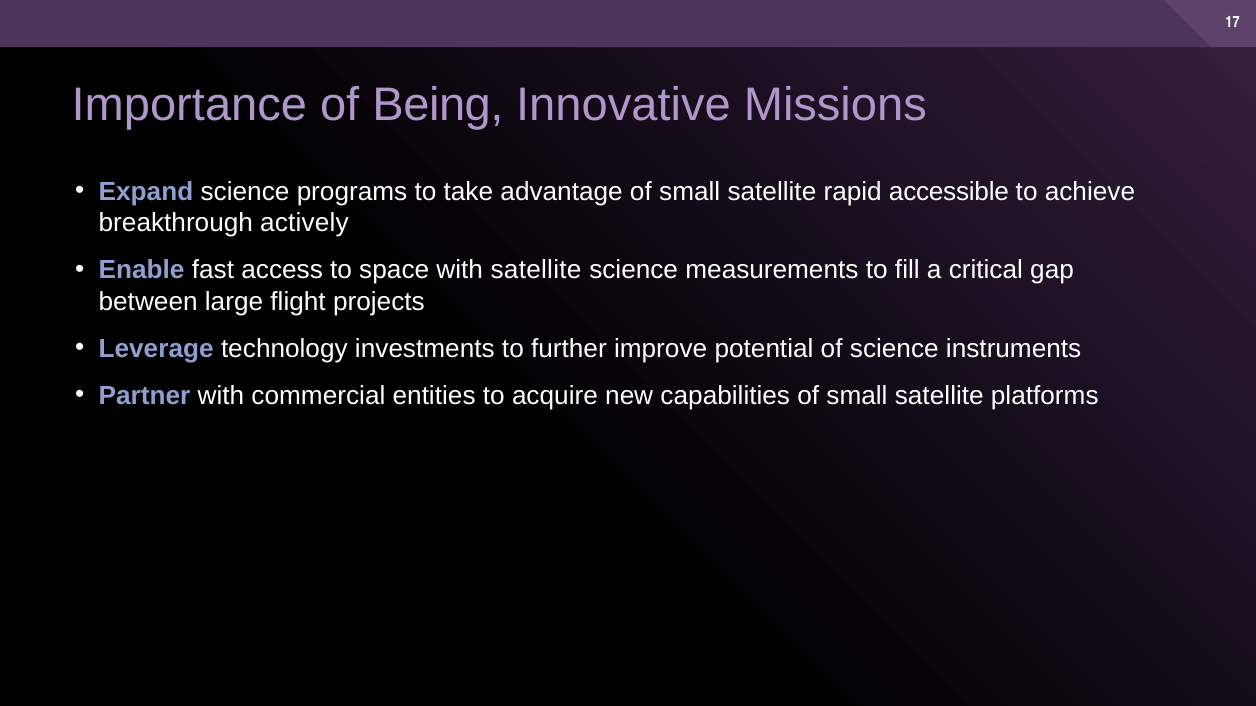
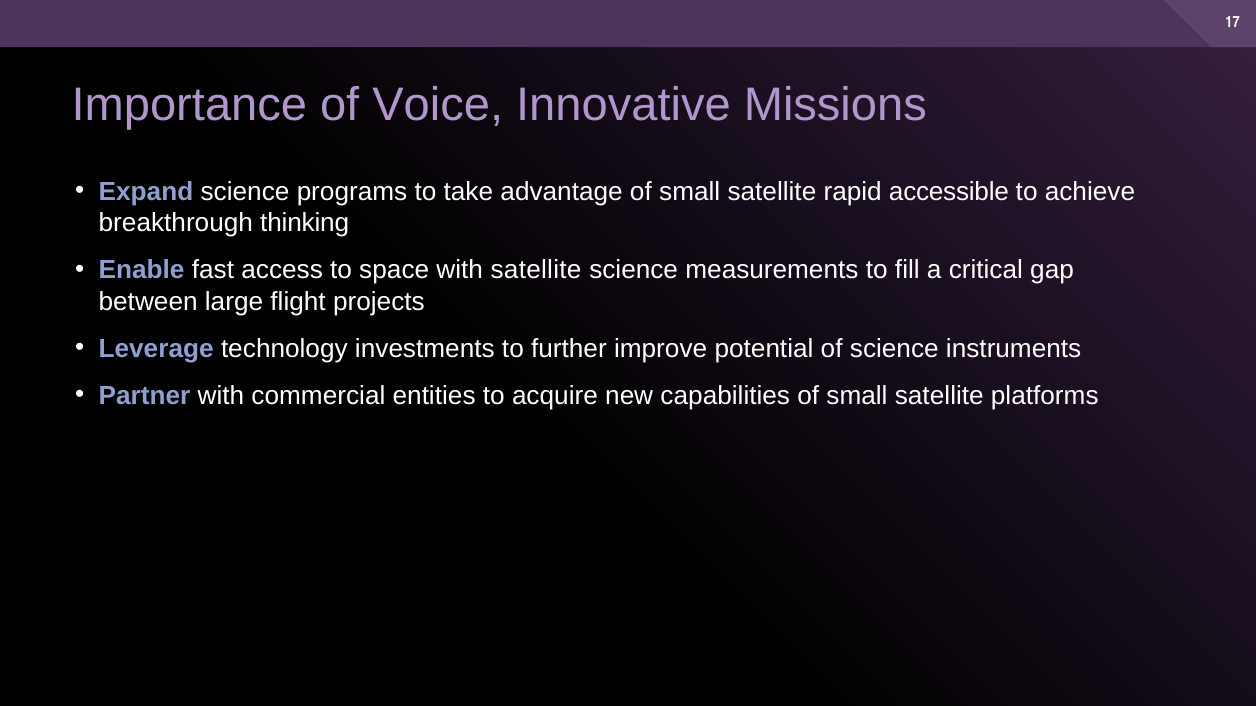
Being: Being -> Voice
actively: actively -> thinking
